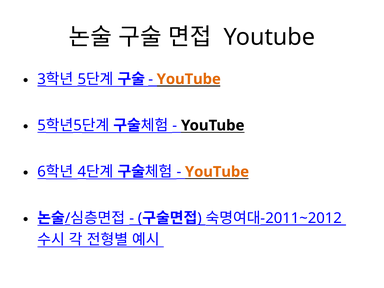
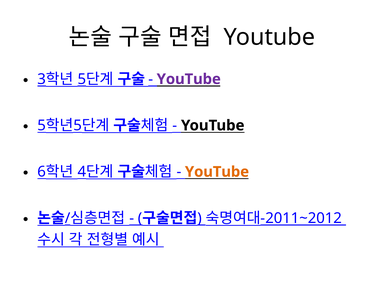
YouTube at (189, 79) colour: orange -> purple
